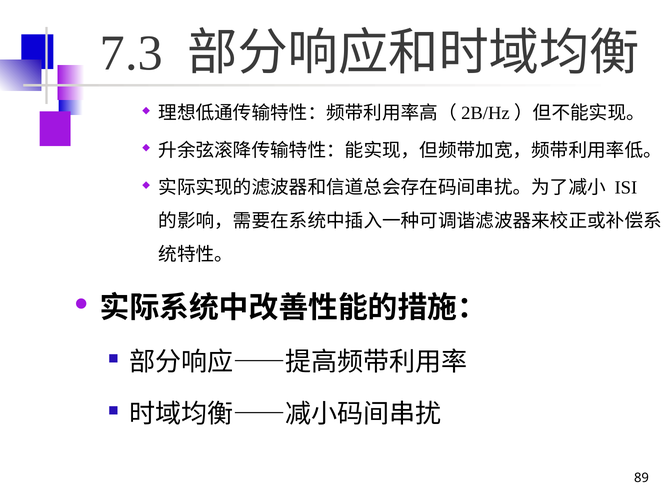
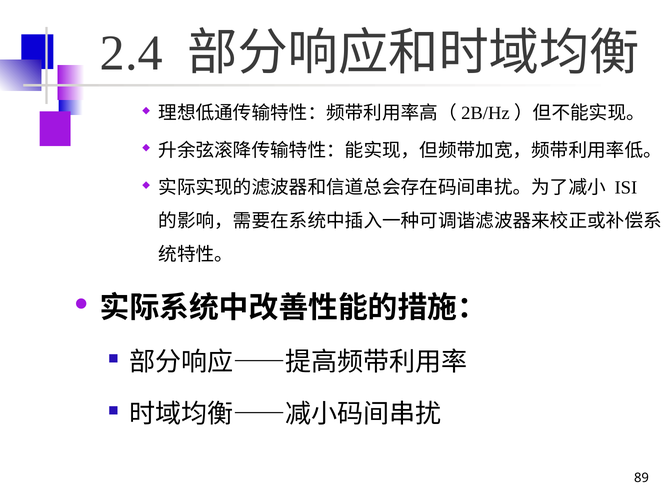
7.3: 7.3 -> 2.4
